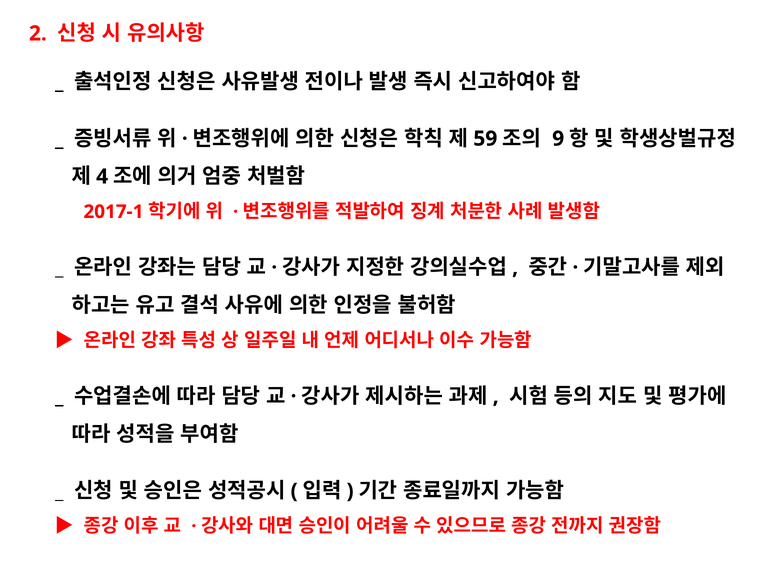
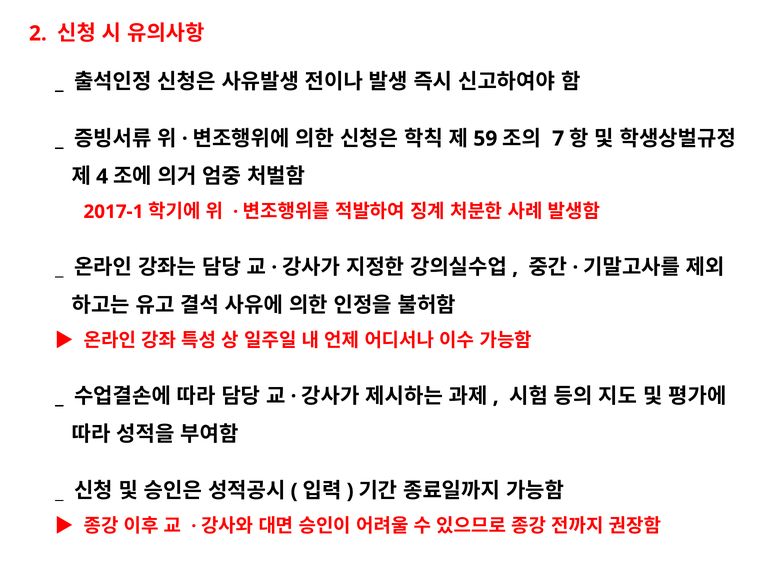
9: 9 -> 7
